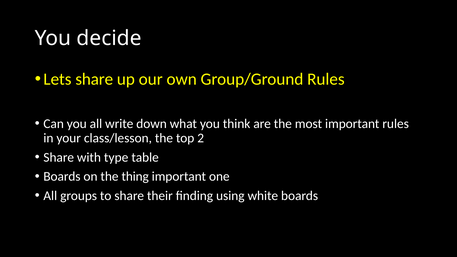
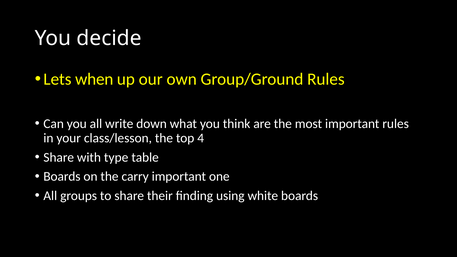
Lets share: share -> when
2: 2 -> 4
thing: thing -> carry
